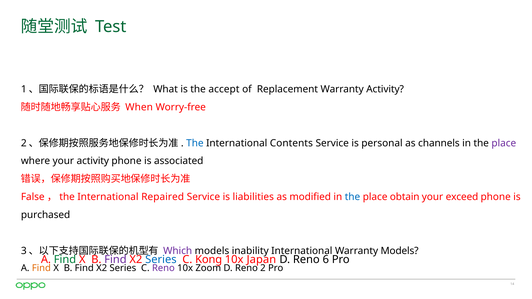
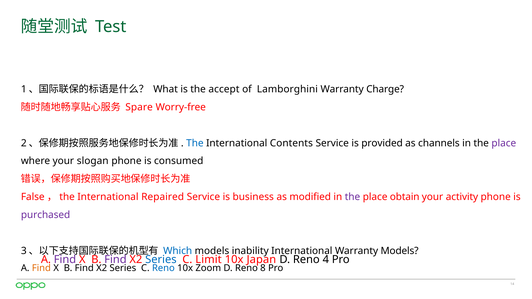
Replacement: Replacement -> Lamborghini
Warranty Activity: Activity -> Charge
When: When -> Spare
personal: personal -> provided
your activity: activity -> slogan
associated: associated -> consumed
liabilities: liabilities -> business
the at (352, 197) colour: blue -> purple
exceed: exceed -> activity
purchased colour: black -> purple
Which colour: purple -> blue
Find at (65, 260) colour: green -> purple
Kong: Kong -> Limit
6: 6 -> 4
Reno at (163, 268) colour: purple -> blue
2: 2 -> 8
